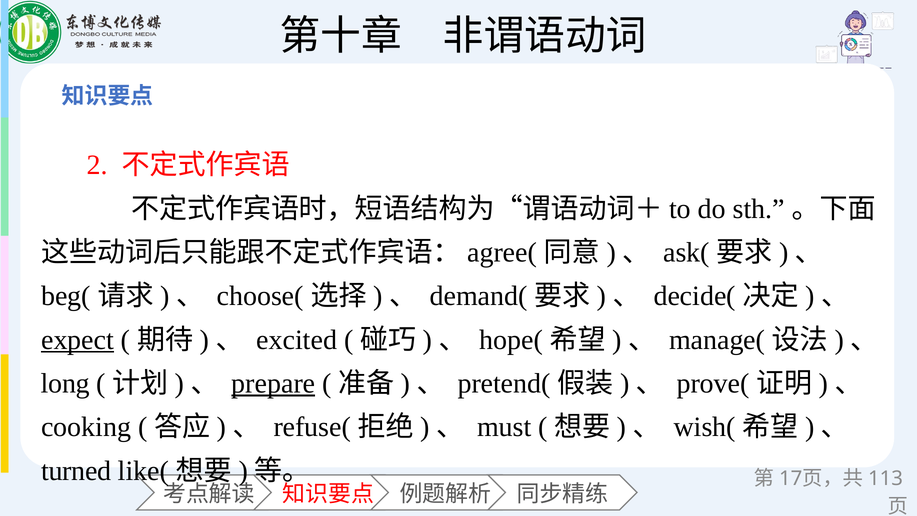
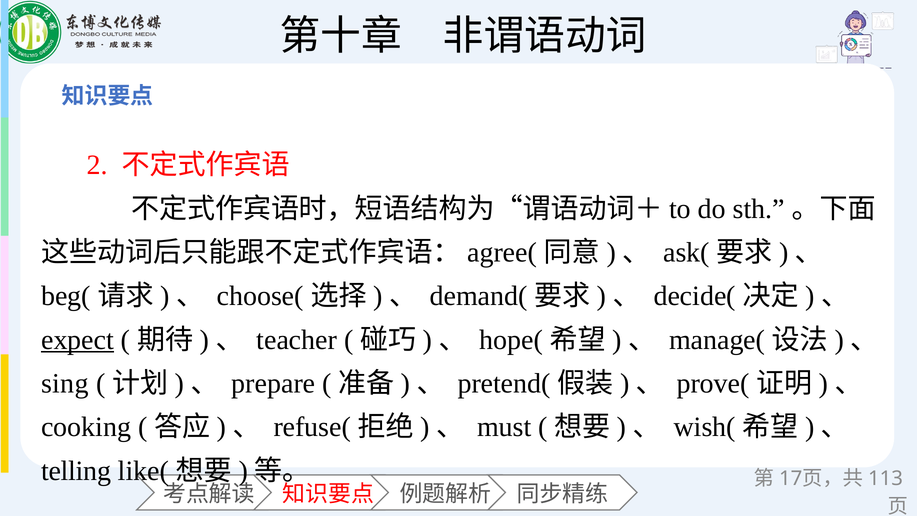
excited: excited -> teacher
long: long -> sing
prepare underline: present -> none
turned: turned -> telling
